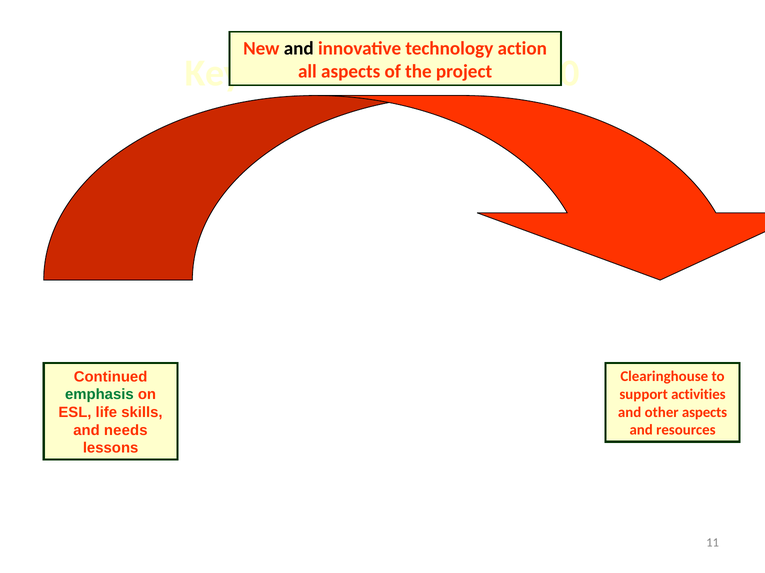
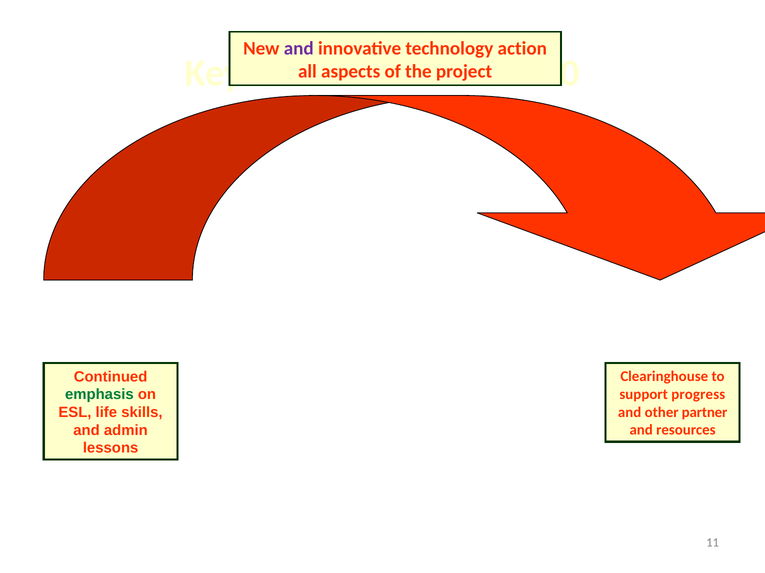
and at (299, 48) colour: black -> purple
activities: activities -> progress
other aspects: aspects -> partner
needs: needs -> admin
